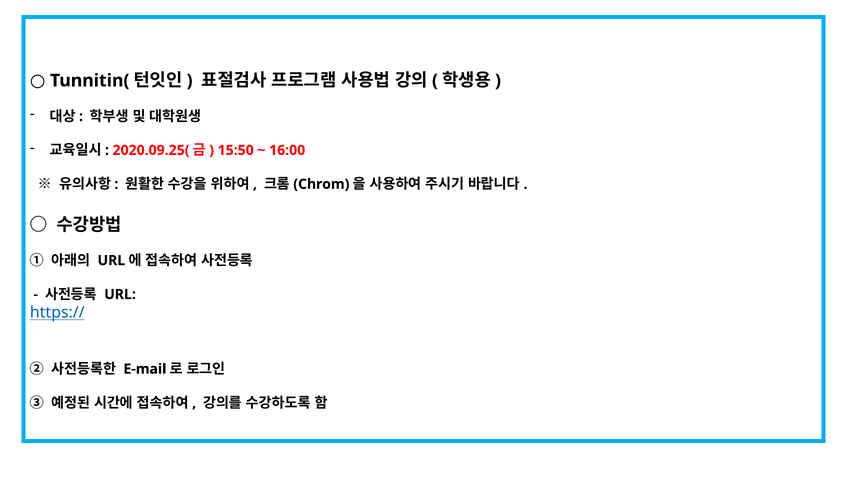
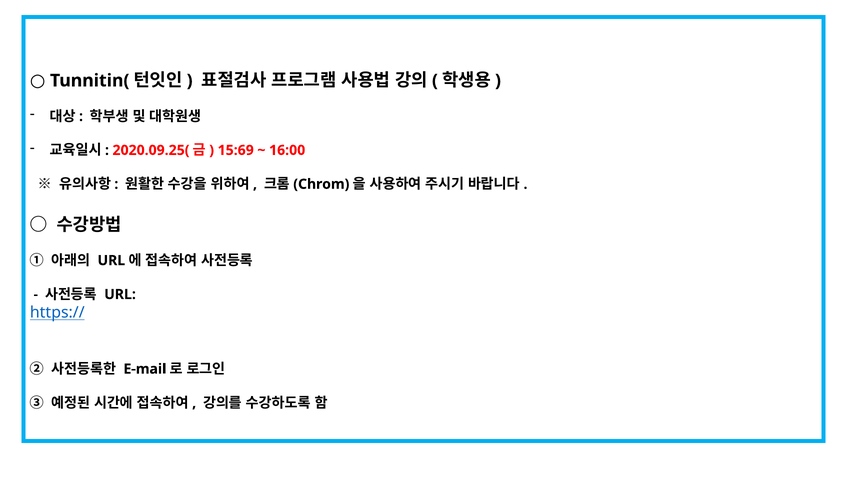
15:50: 15:50 -> 15:69
